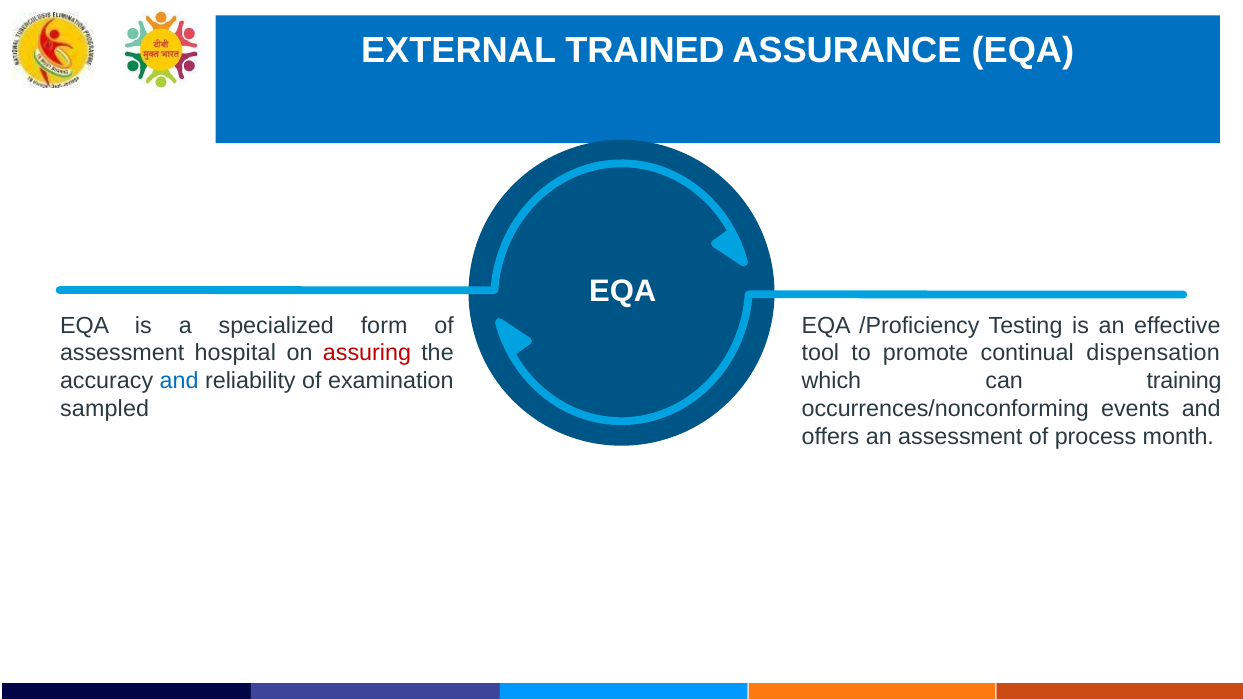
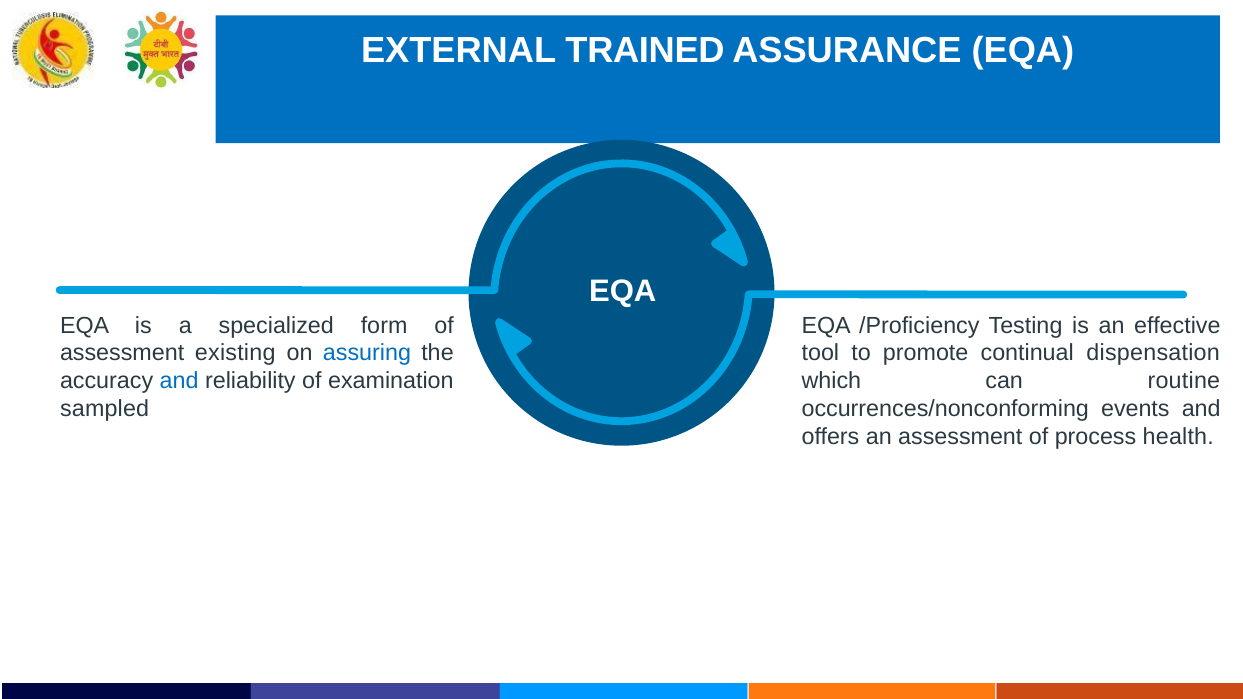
hospital: hospital -> existing
assuring colour: red -> blue
training: training -> routine
month: month -> health
